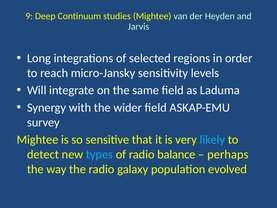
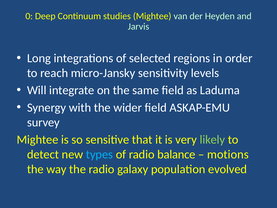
9: 9 -> 0
likely colour: light blue -> light green
perhaps: perhaps -> motions
